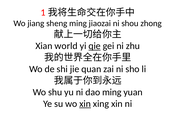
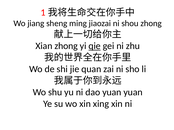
Xian world: world -> zhong
dao ming: ming -> yuan
xin at (85, 104) underline: present -> none
